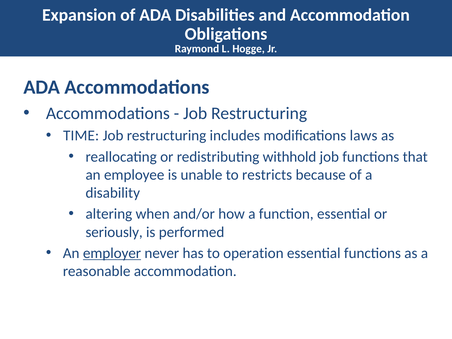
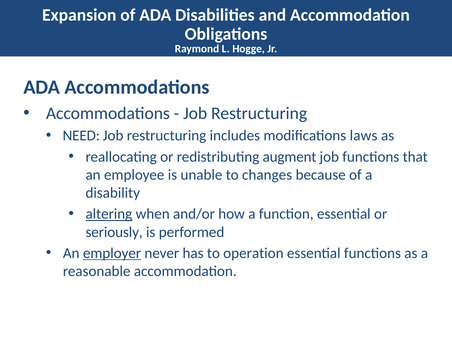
TIME: TIME -> NEED
withhold: withhold -> augment
restricts: restricts -> changes
altering underline: none -> present
